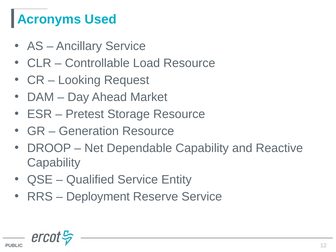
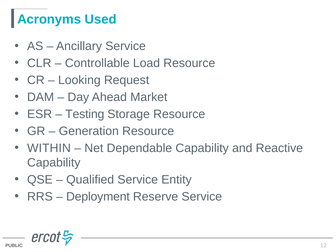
Pretest: Pretest -> Testing
DROOP: DROOP -> WITHIN
